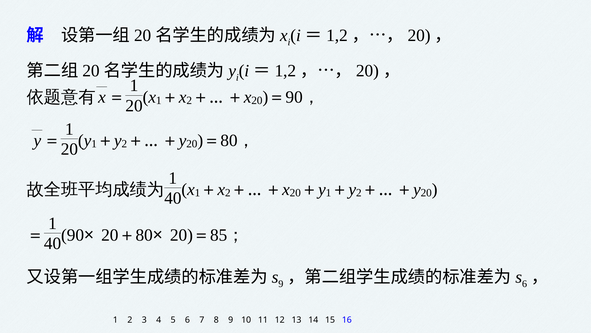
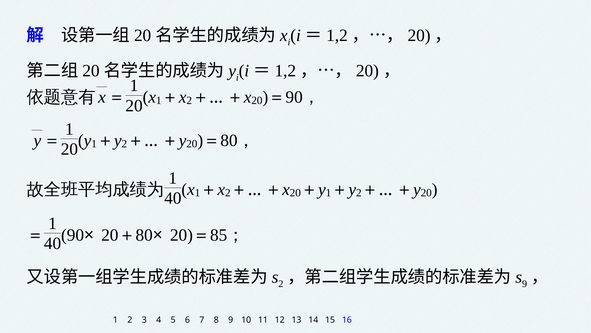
9 at (281, 283): 9 -> 2
6 at (524, 283): 6 -> 9
